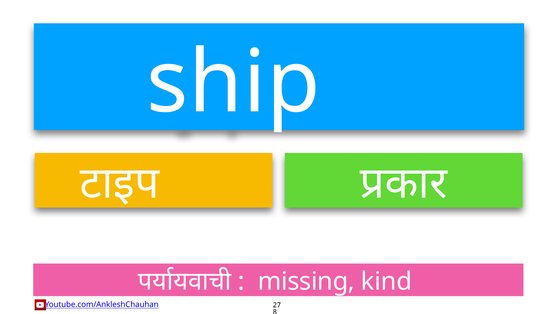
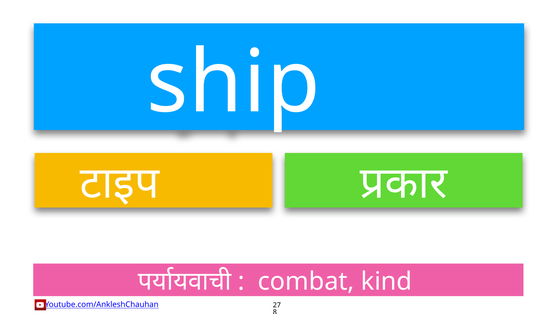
missing: missing -> combat
